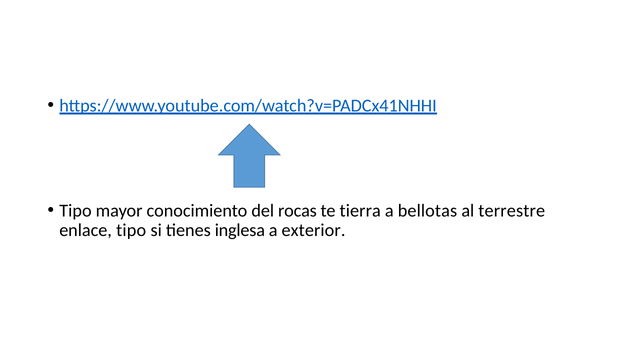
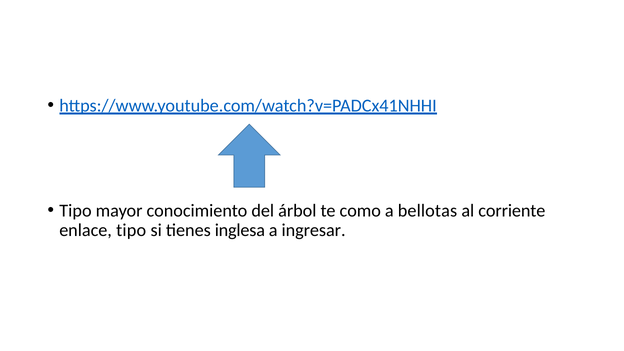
rocas: rocas -> árbol
tierra: tierra -> como
terrestre: terrestre -> corriente
exterior: exterior -> ingresar
